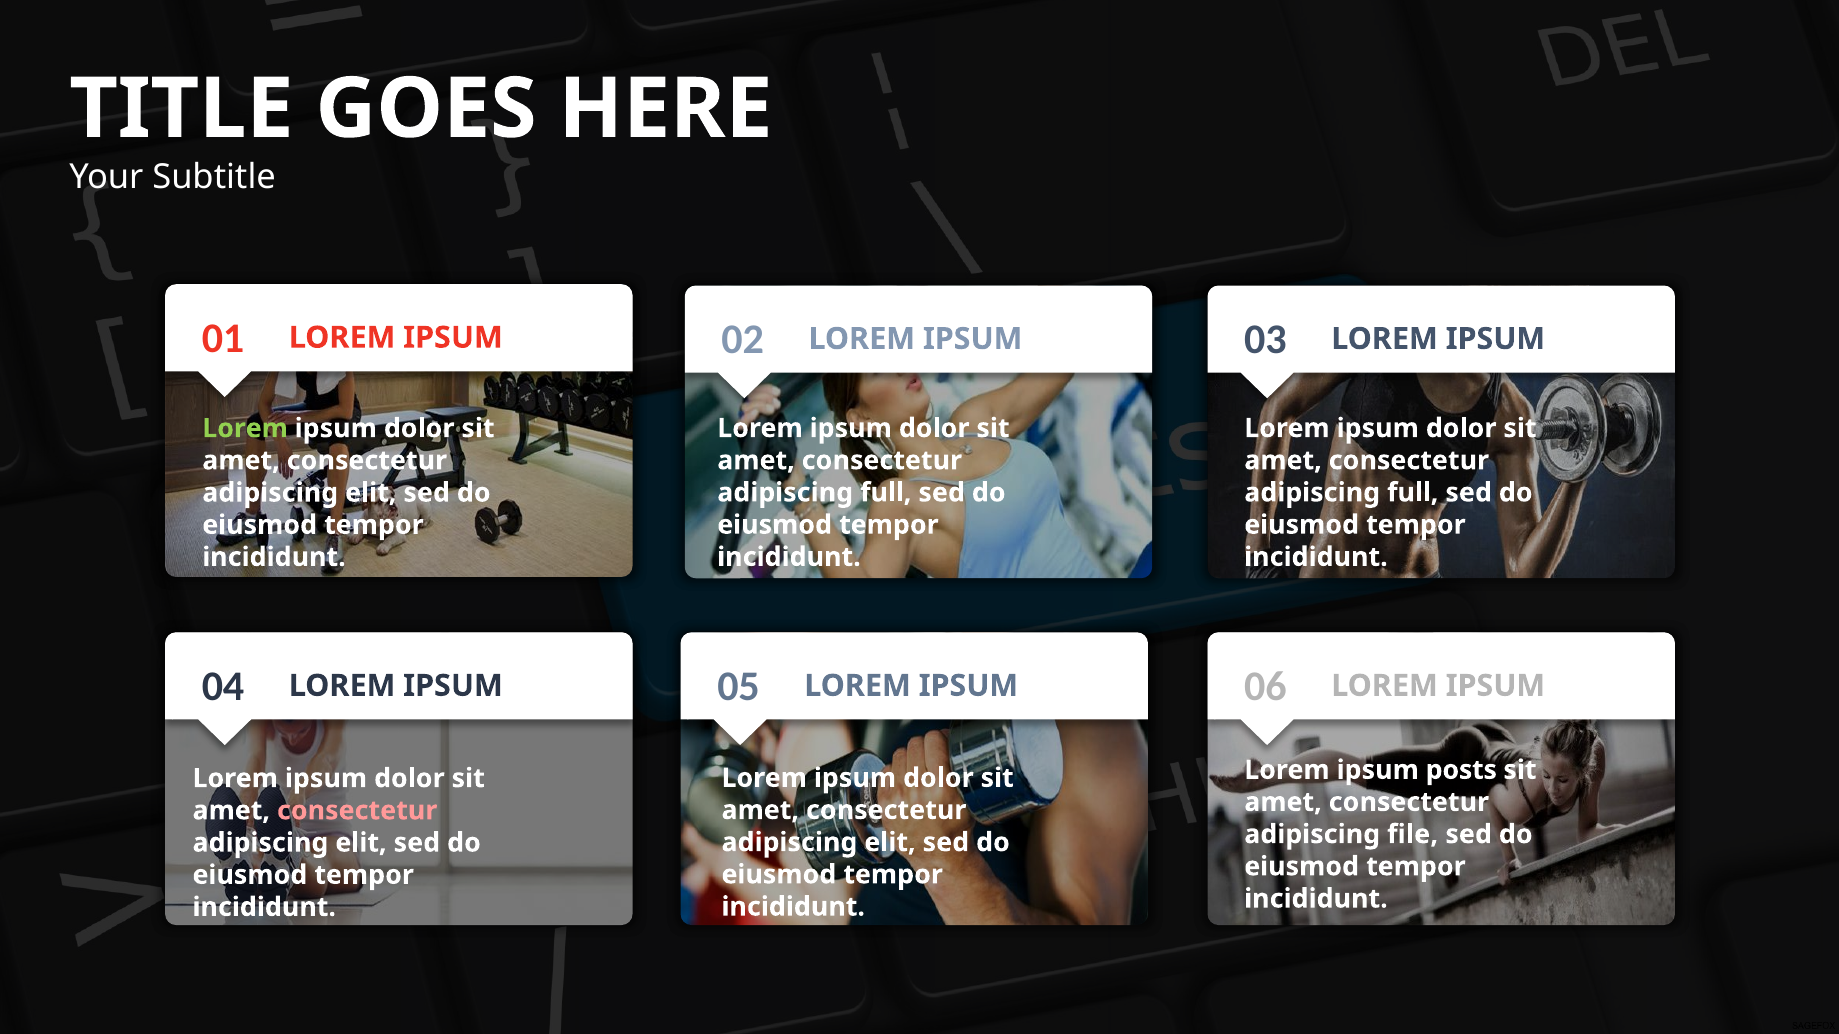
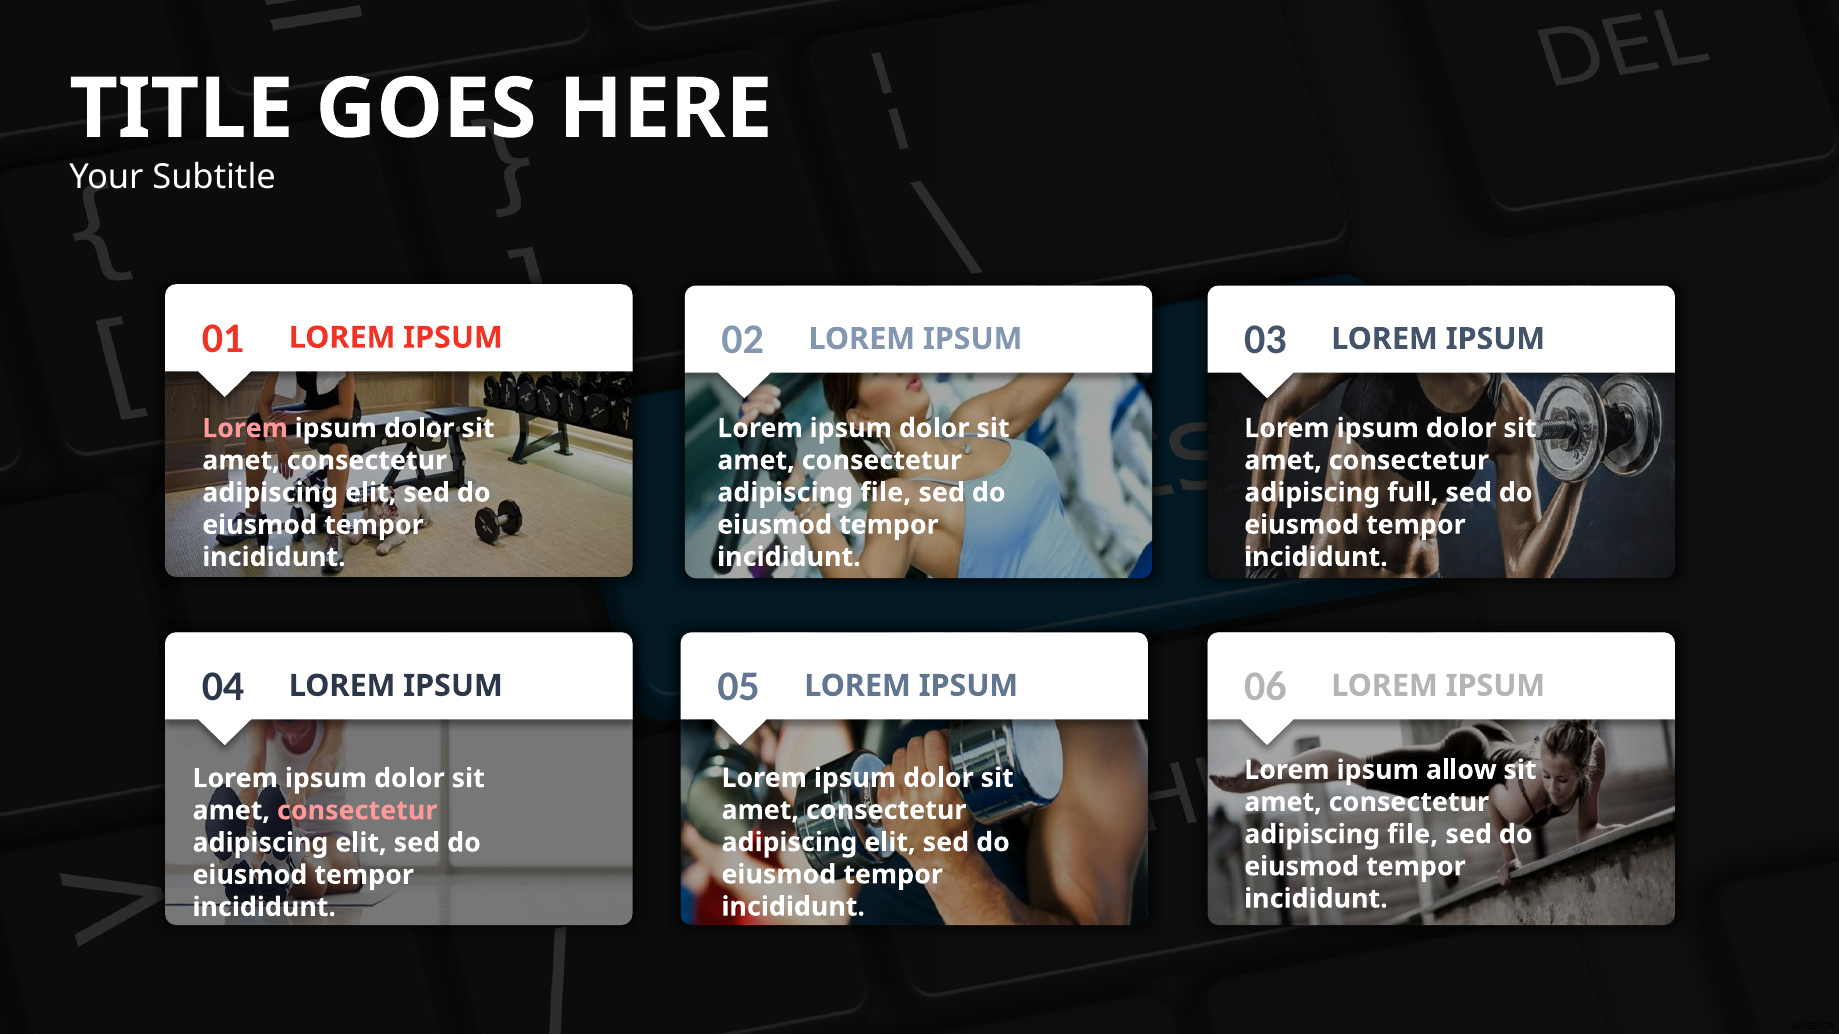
Lorem at (245, 429) colour: light green -> pink
full at (886, 493): full -> file
posts: posts -> allow
